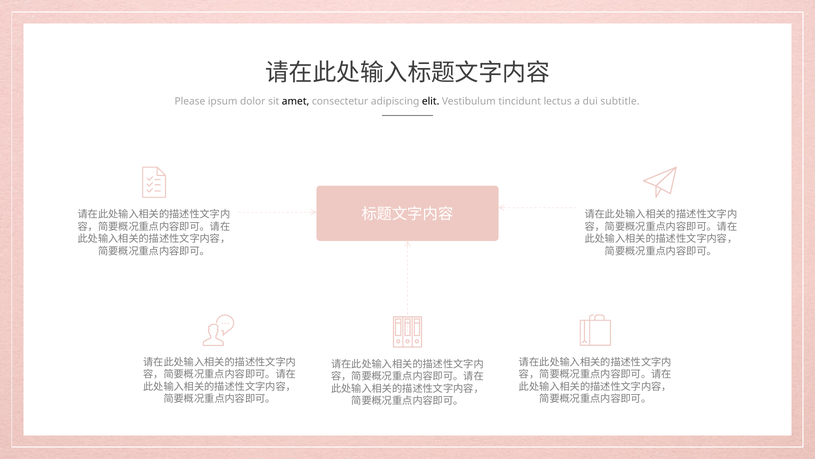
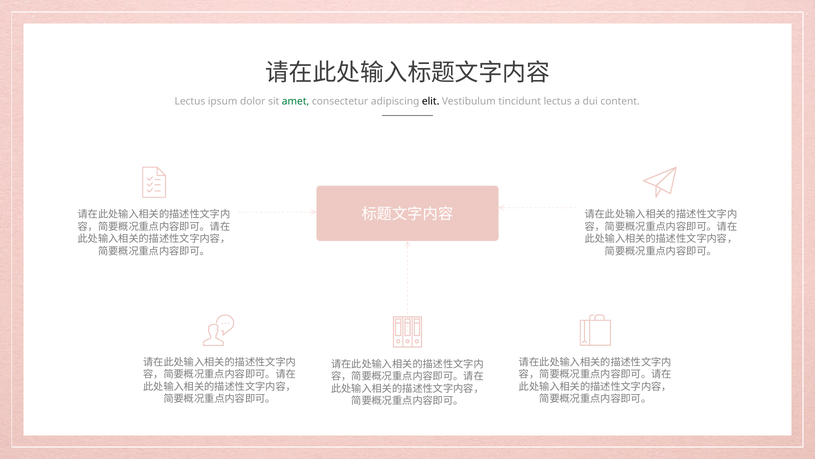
Please at (190, 101): Please -> Lectus
amet colour: black -> green
subtitle: subtitle -> content
